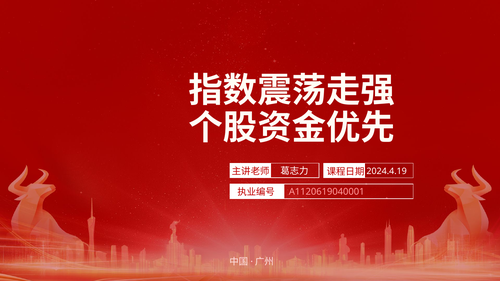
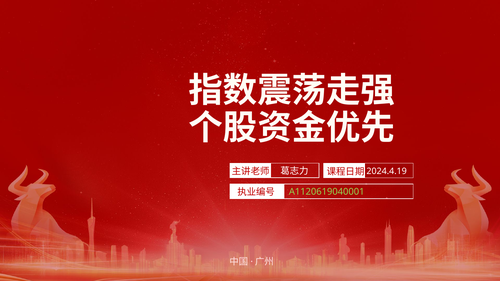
A1120619040001 colour: pink -> light green
